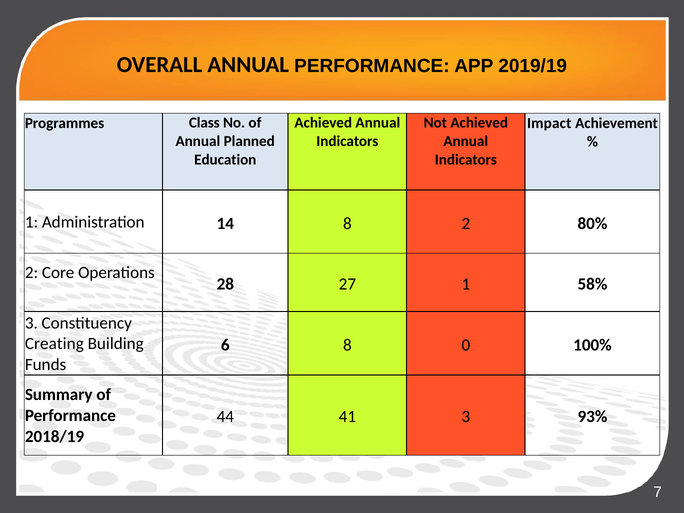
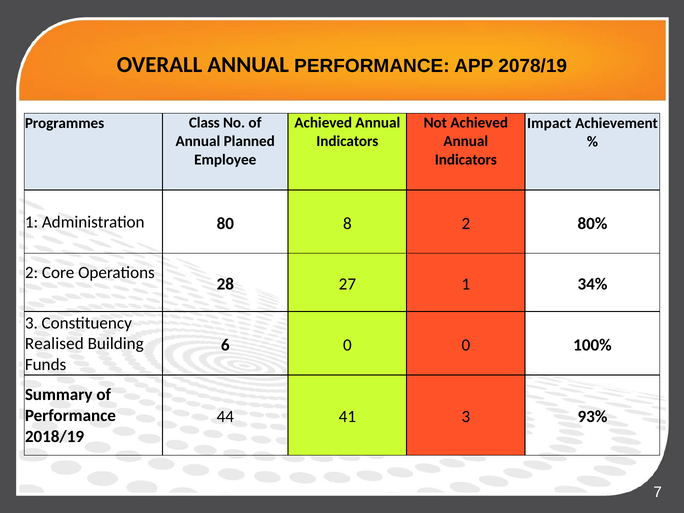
2019/19: 2019/19 -> 2078/19
Education: Education -> Employee
14: 14 -> 80
58%: 58% -> 34%
Creating: Creating -> Realised
6 8: 8 -> 0
